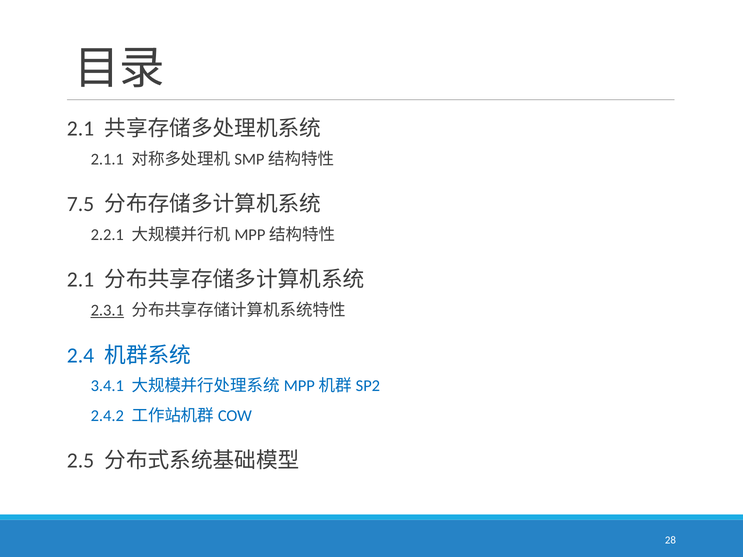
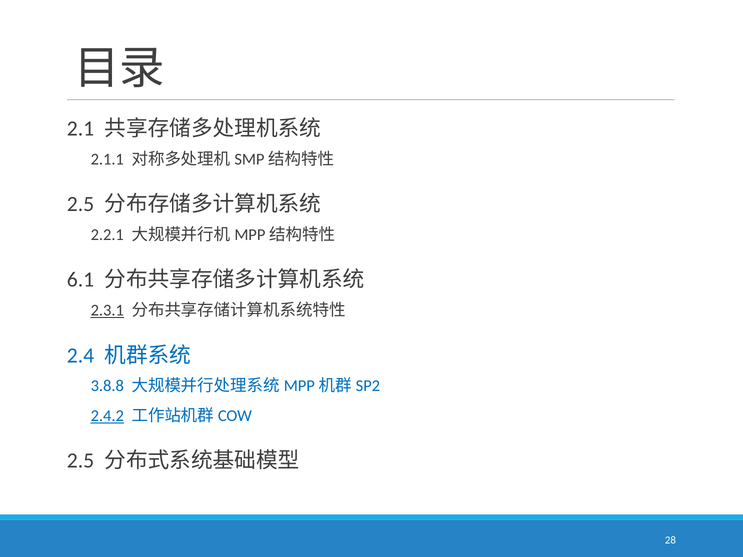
7.5 at (81, 204): 7.5 -> 2.5
2.1 at (81, 280): 2.1 -> 6.1
3.4.1: 3.4.1 -> 3.8.8
2.4.2 underline: none -> present
